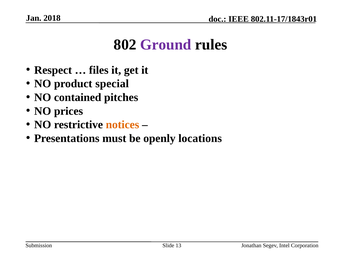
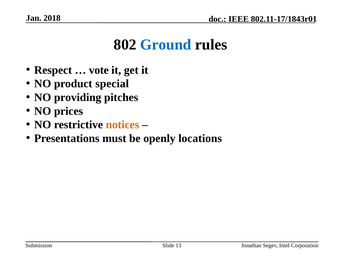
Ground colour: purple -> blue
files: files -> vote
contained: contained -> providing
